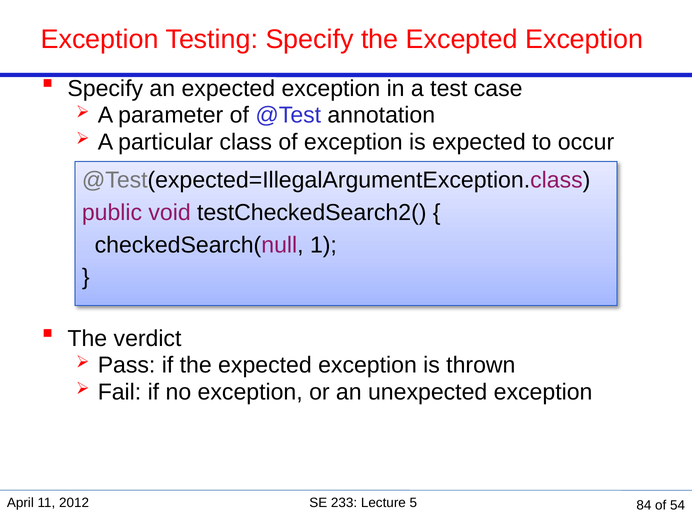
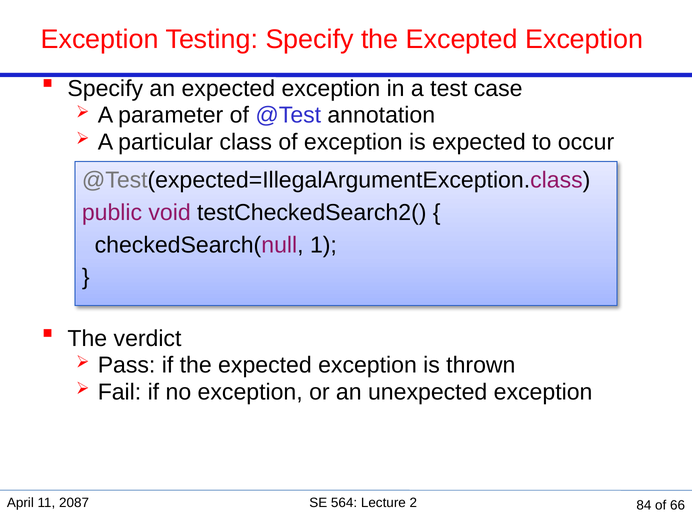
2012: 2012 -> 2087
233: 233 -> 564
5: 5 -> 2
54: 54 -> 66
